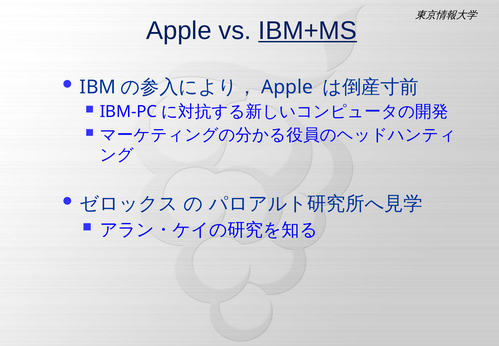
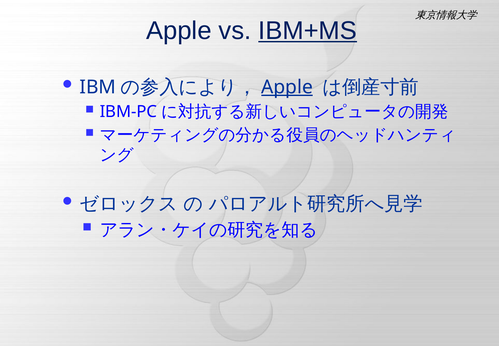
Apple at (287, 87) underline: none -> present
